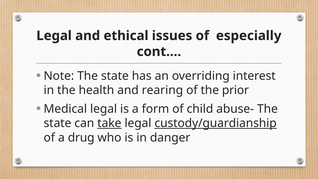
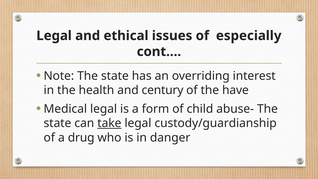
rearing: rearing -> century
prior: prior -> have
custody/guardianship underline: present -> none
